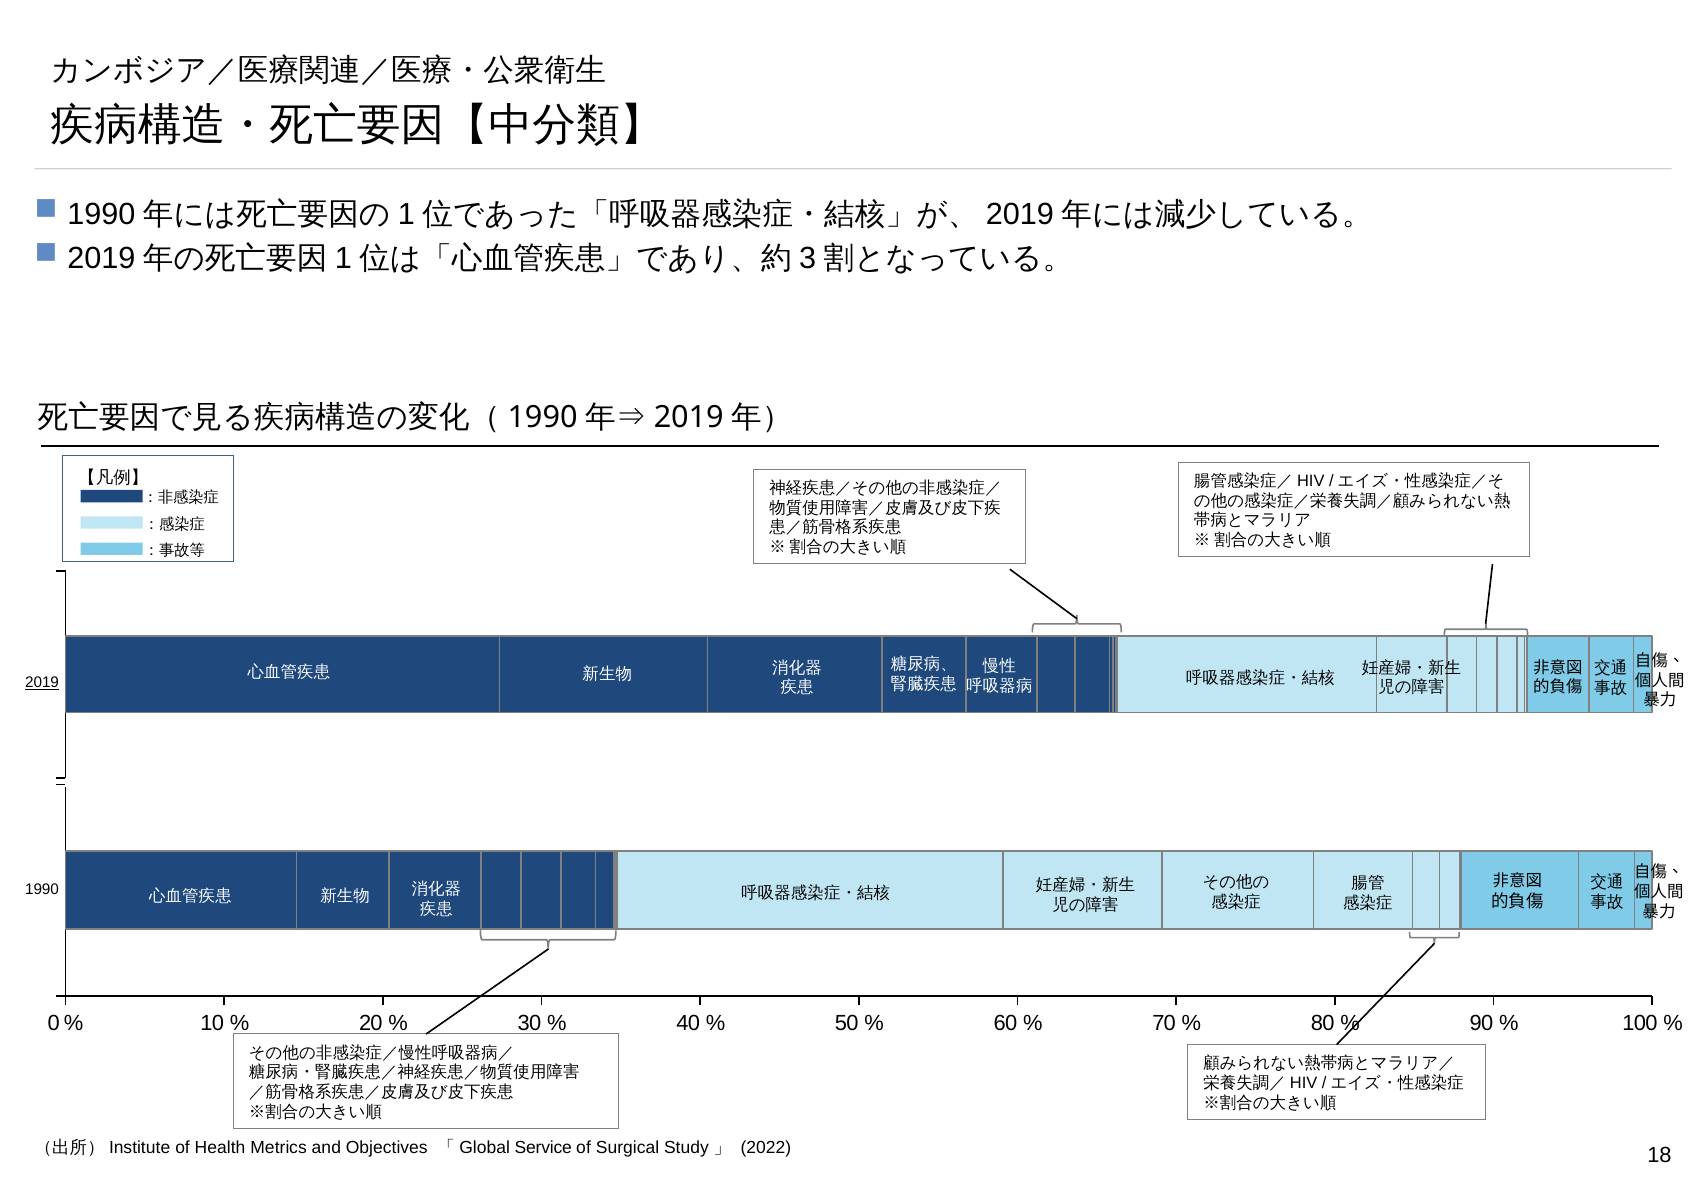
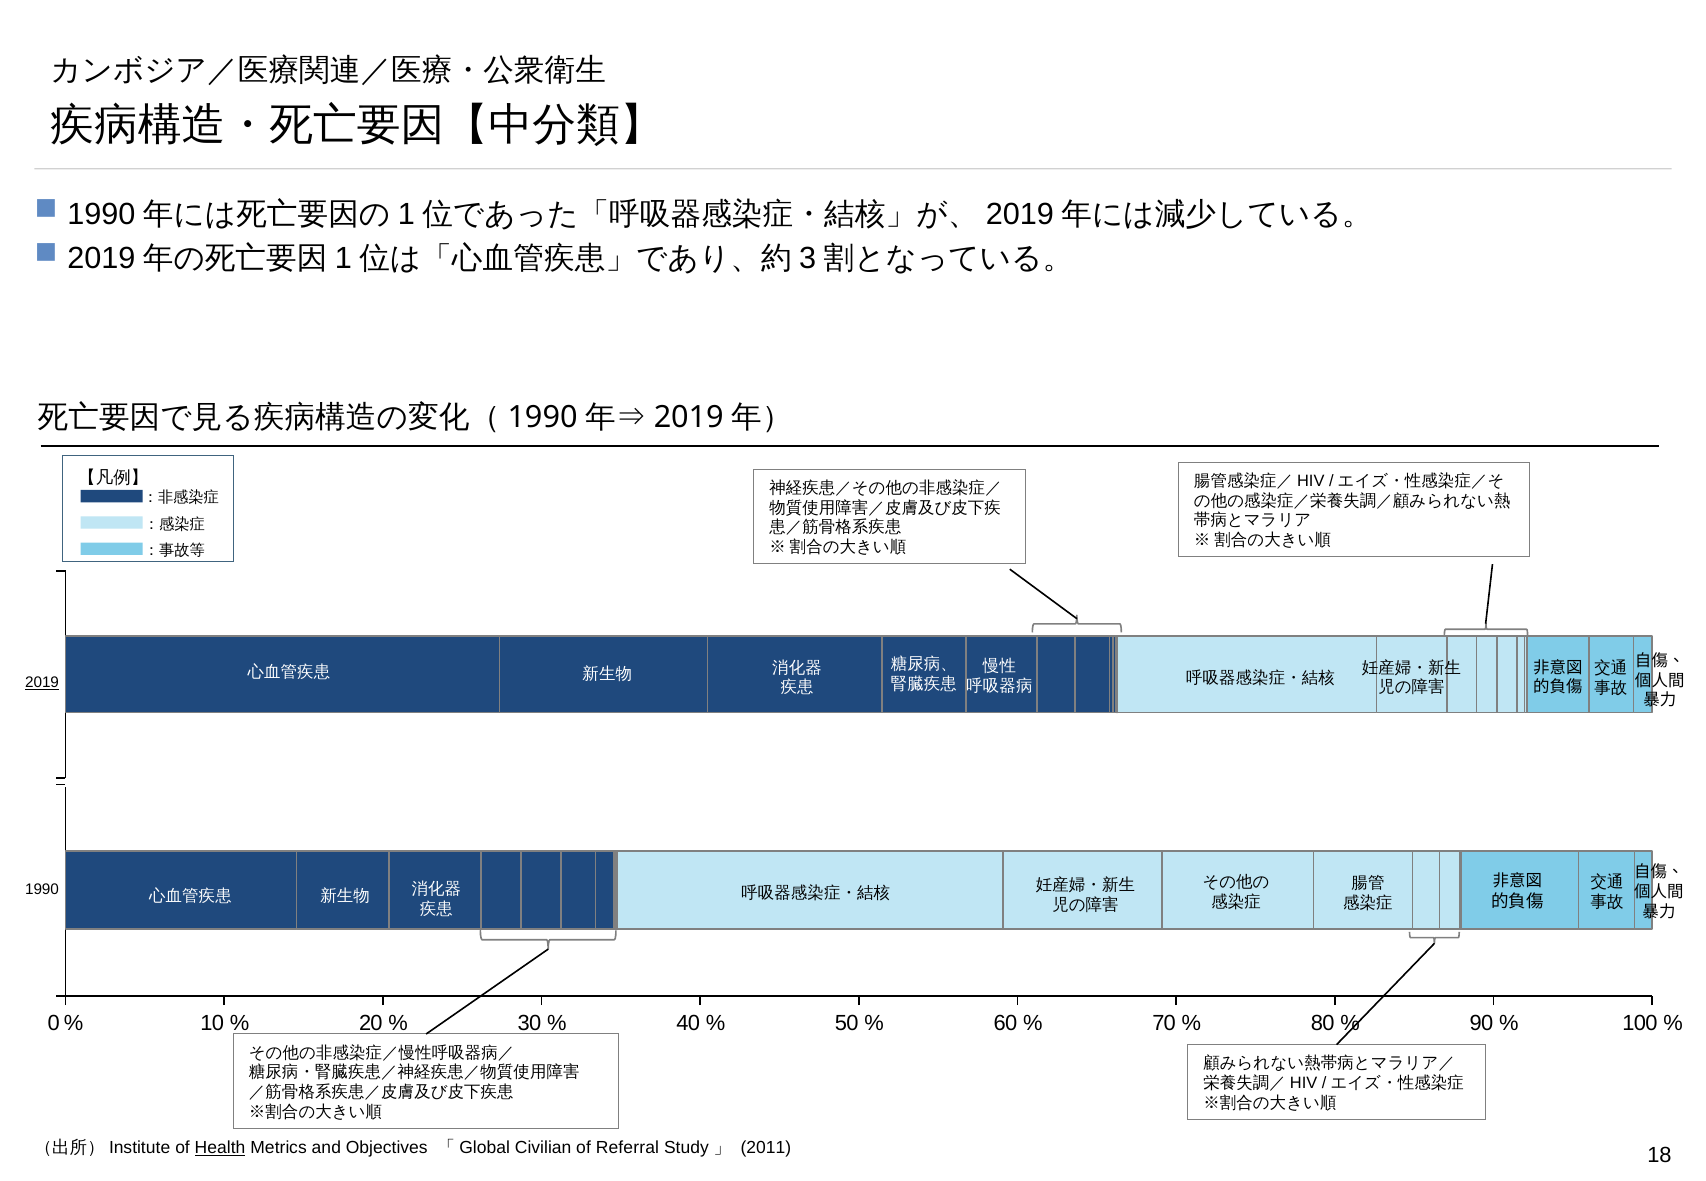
Health underline: none -> present
Service: Service -> Civilian
Surgical: Surgical -> Referral
2022: 2022 -> 2011
